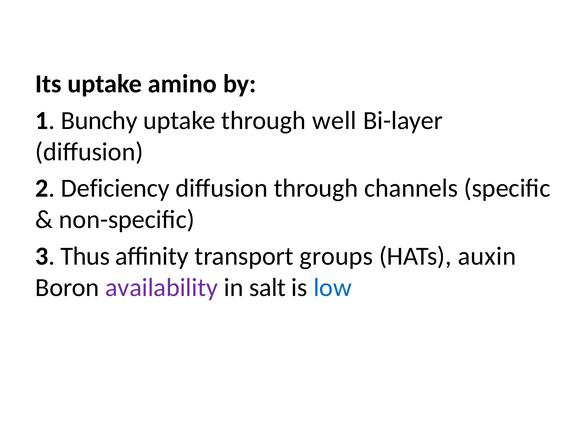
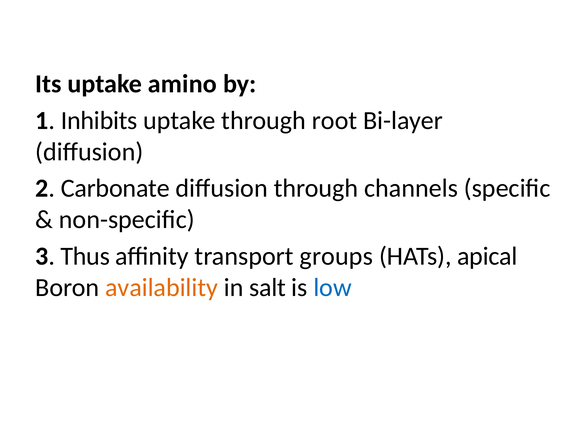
Bunchy: Bunchy -> Inhibits
well: well -> root
Deficiency: Deficiency -> Carbonate
auxin: auxin -> apical
availability colour: purple -> orange
